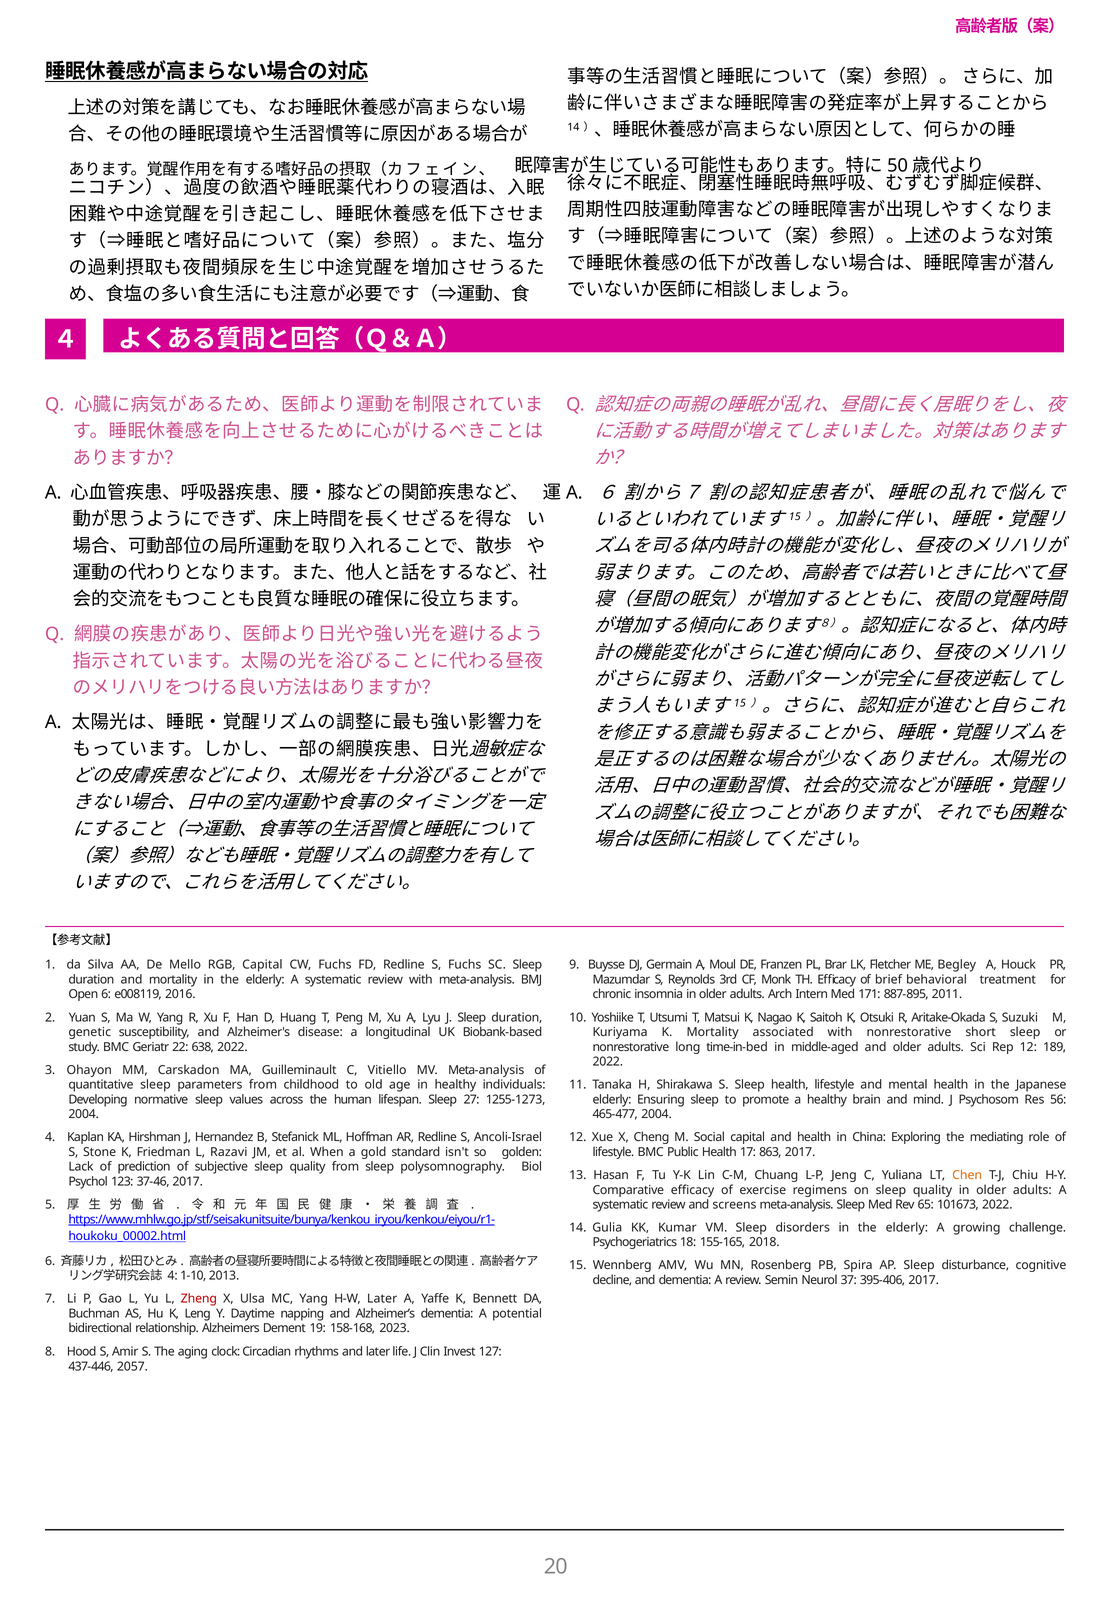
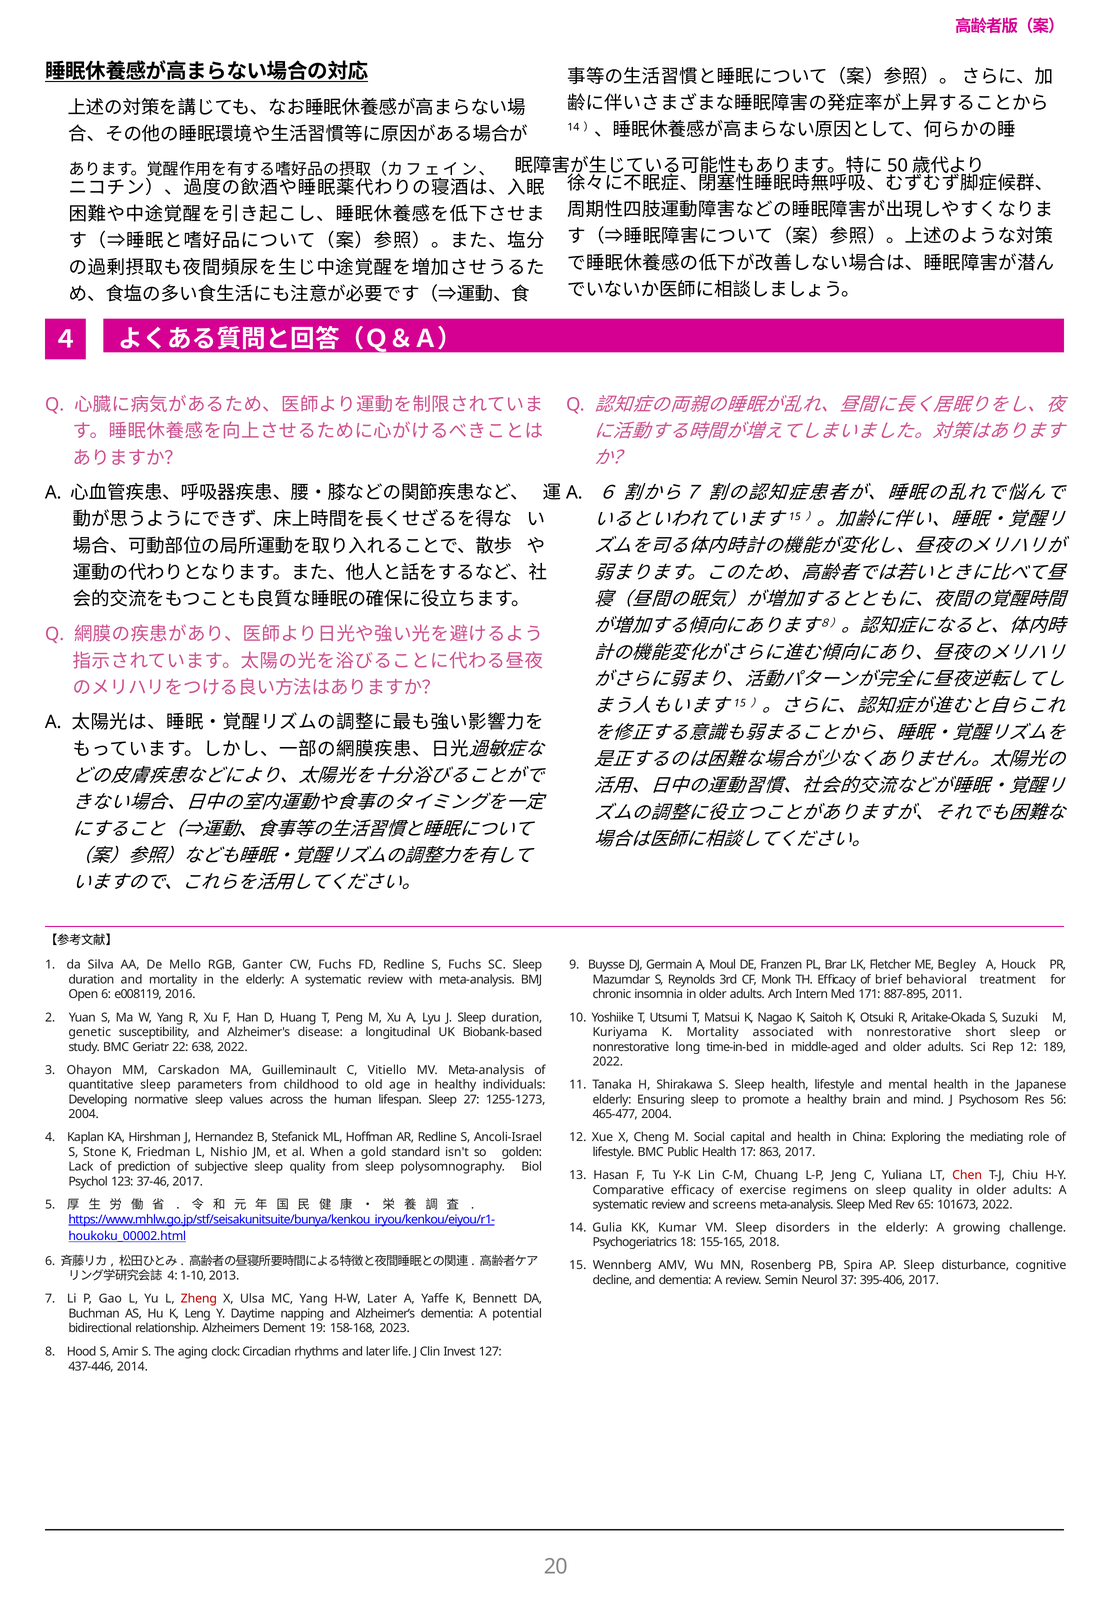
RGB Capital: Capital -> Ganter
Razavi: Razavi -> Nishio
Chen colour: orange -> red
2057: 2057 -> 2014
